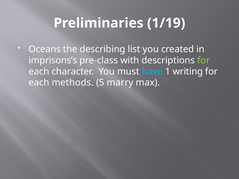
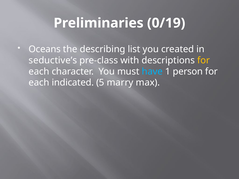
1/19: 1/19 -> 0/19
imprisons’s: imprisons’s -> seductive’s
for at (204, 60) colour: light green -> yellow
writing: writing -> person
methods: methods -> indicated
